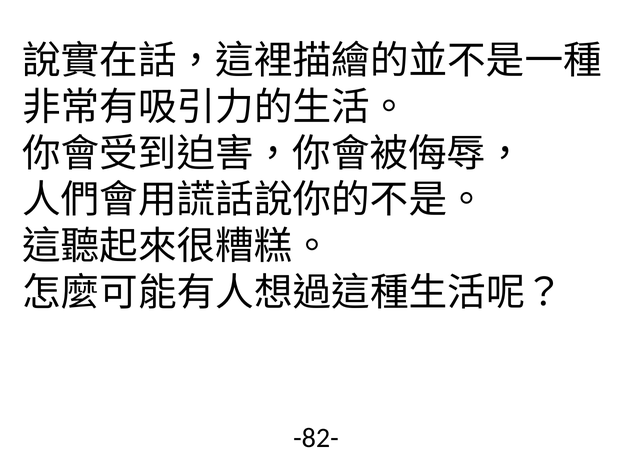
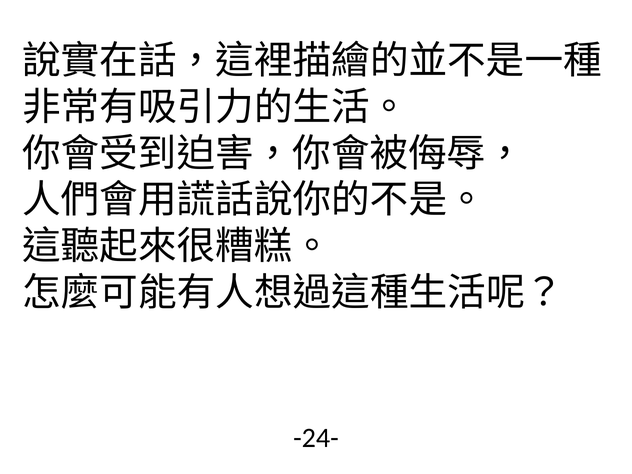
-82-: -82- -> -24-
